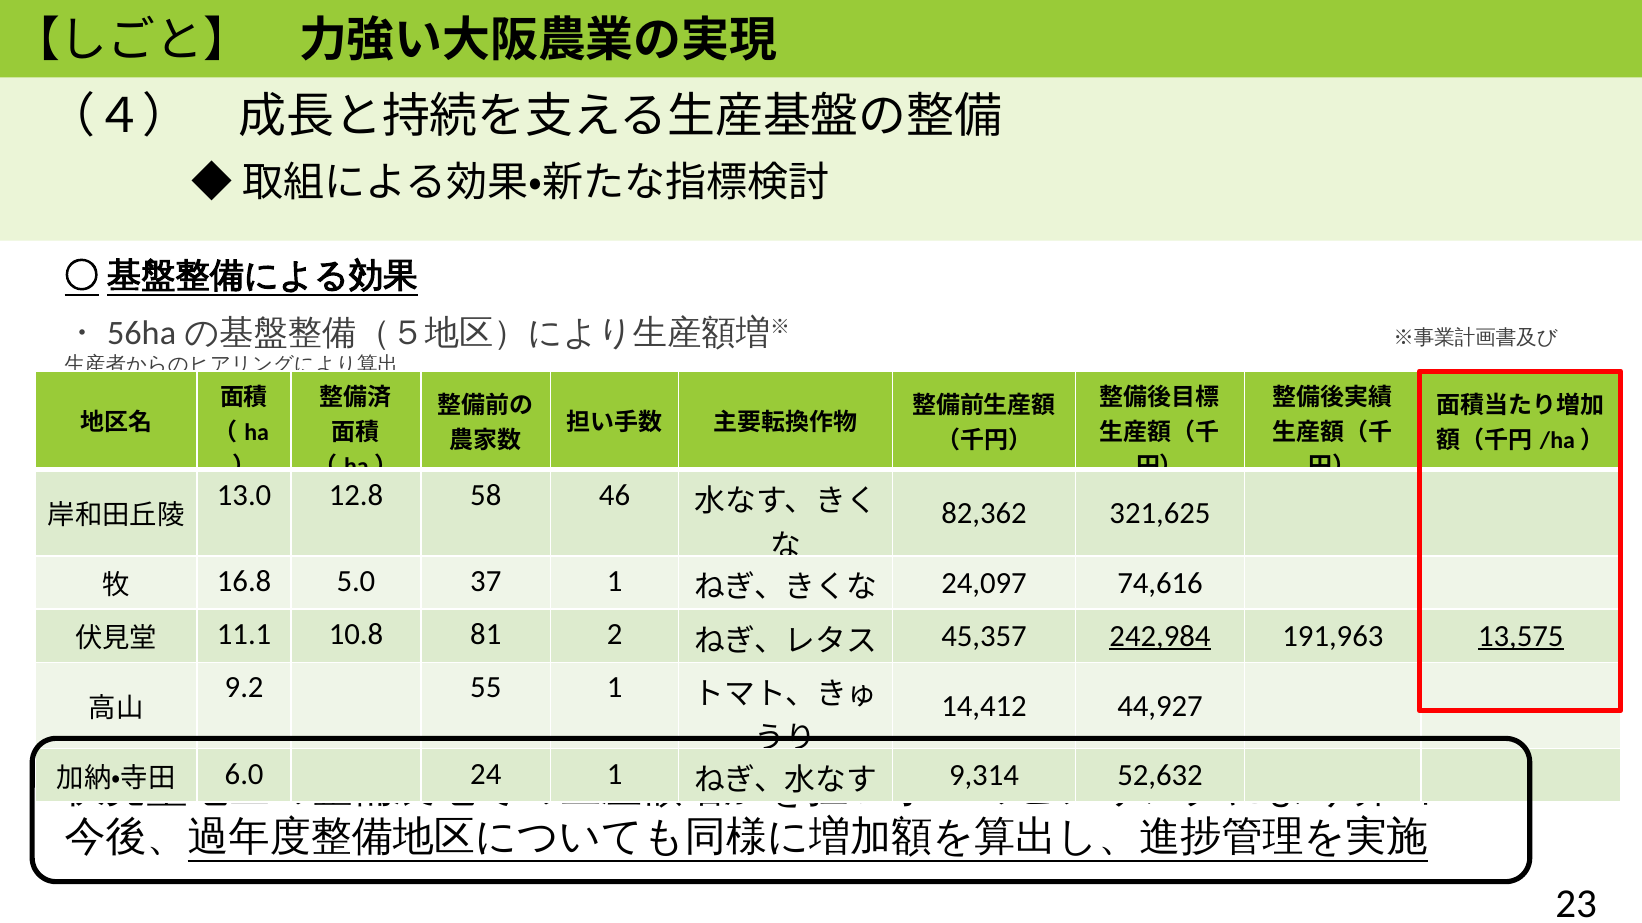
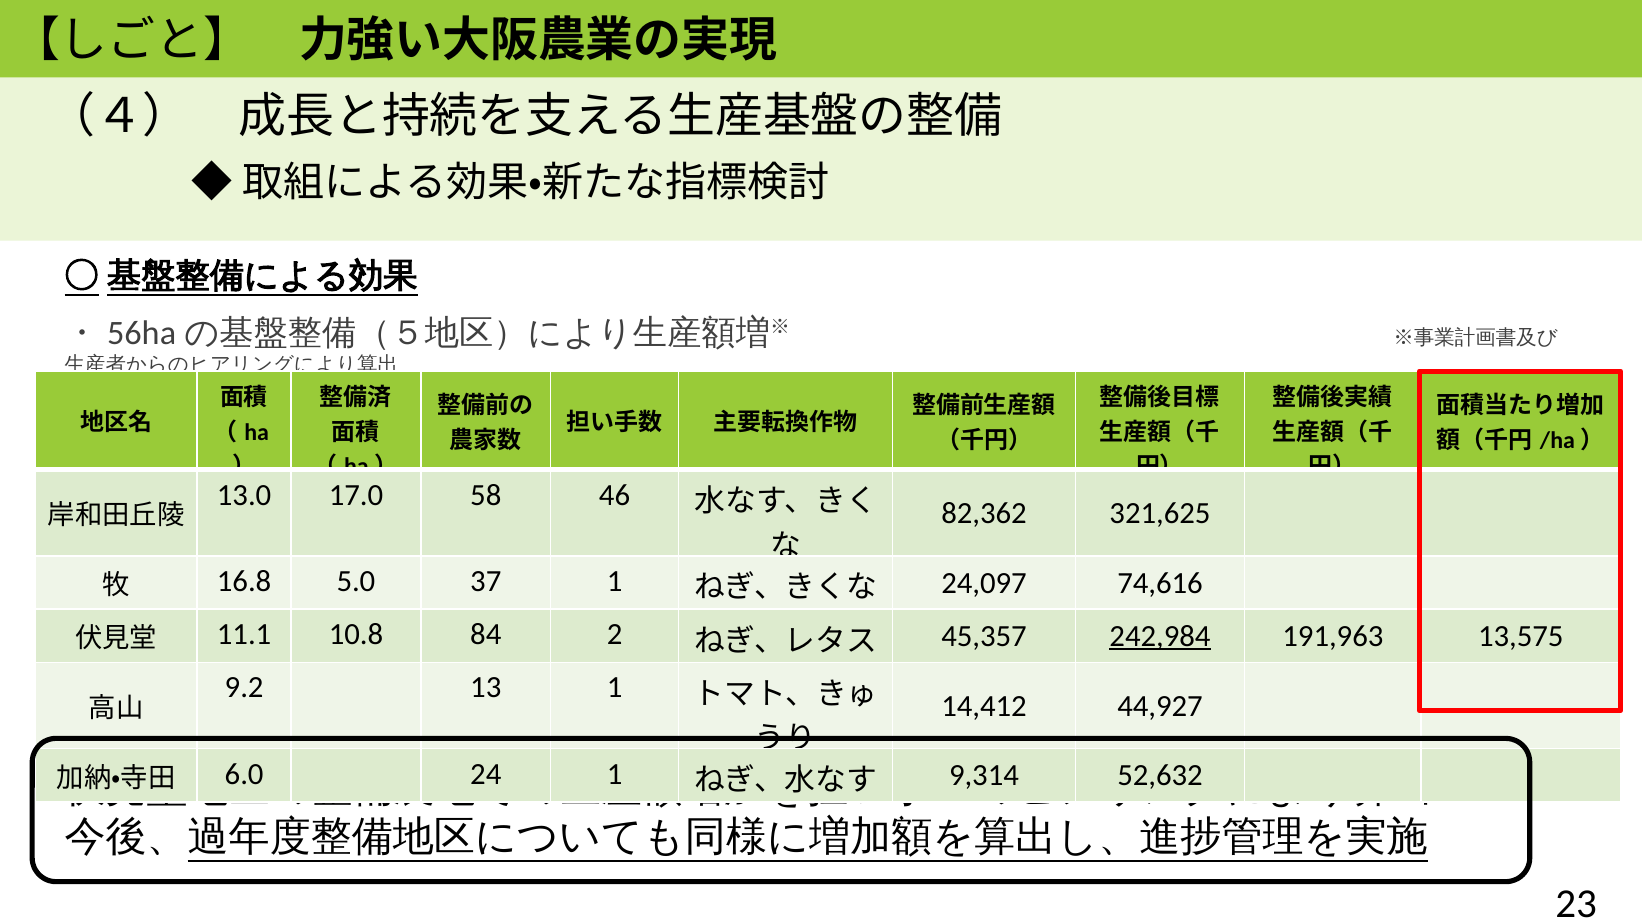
12.8: 12.8 -> 17.0
81: 81 -> 84
13,575 underline: present -> none
55: 55 -> 13
